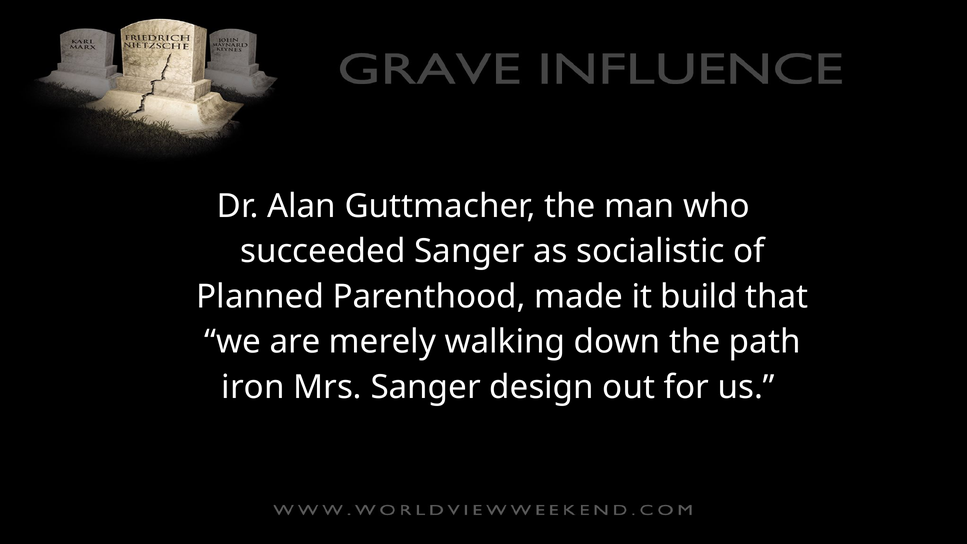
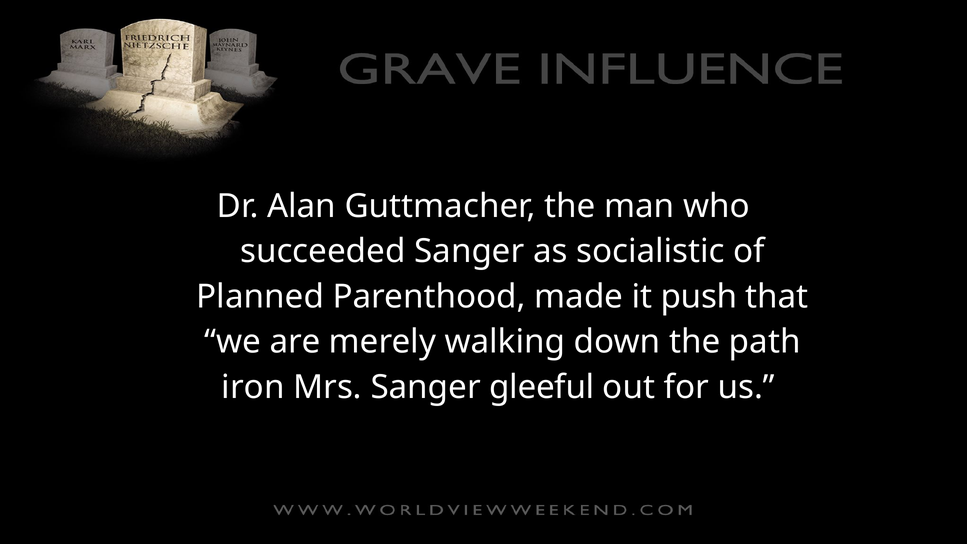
build: build -> push
design: design -> gleeful
